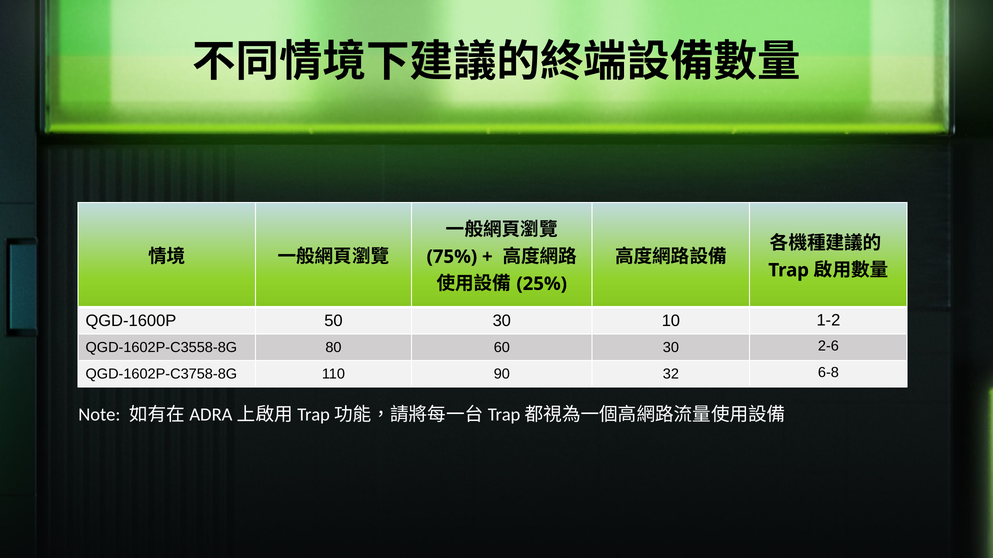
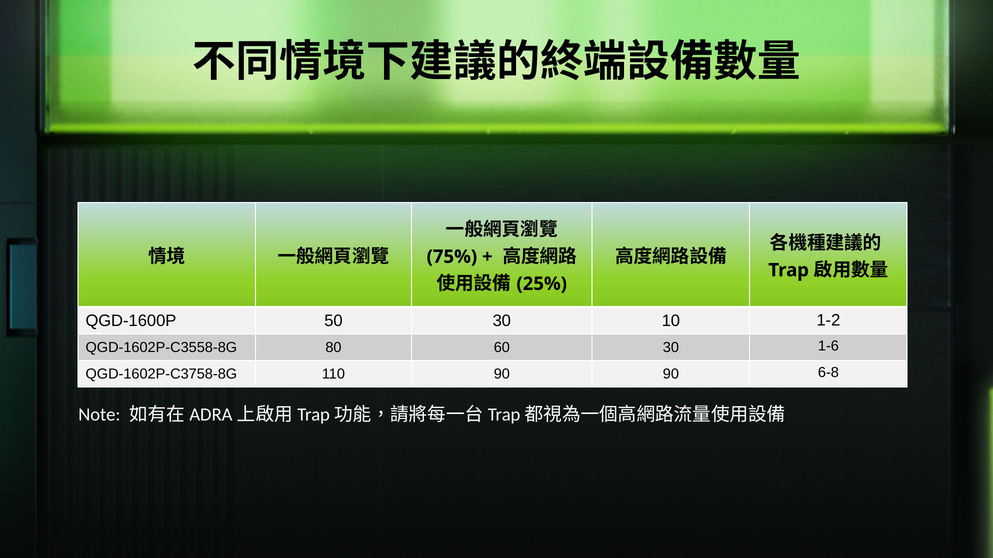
2-6: 2-6 -> 1-6
90 32: 32 -> 90
